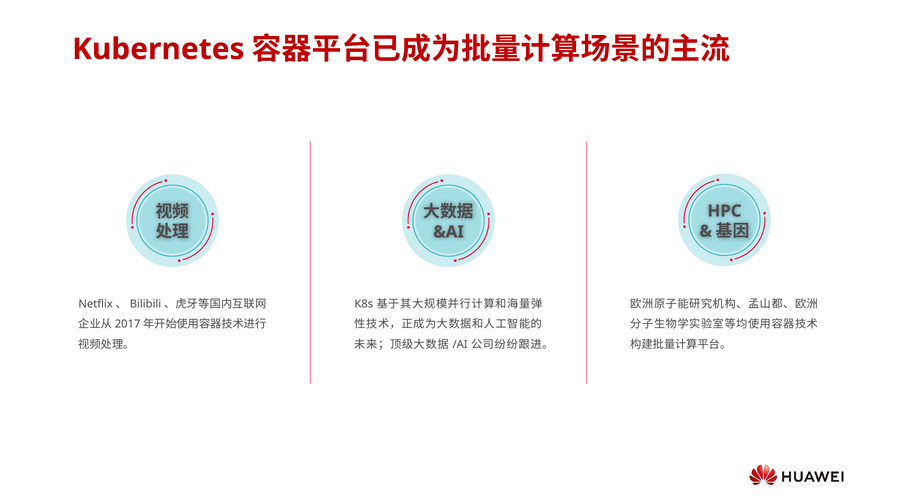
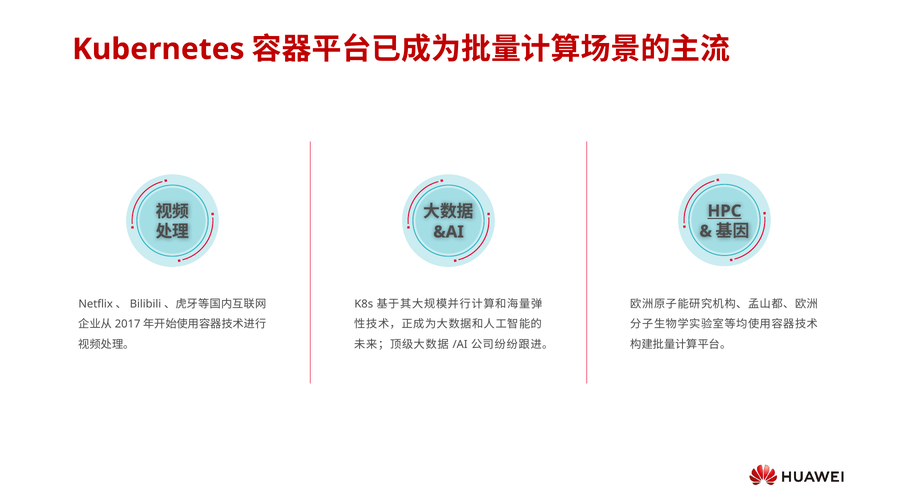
HPC underline: none -> present
